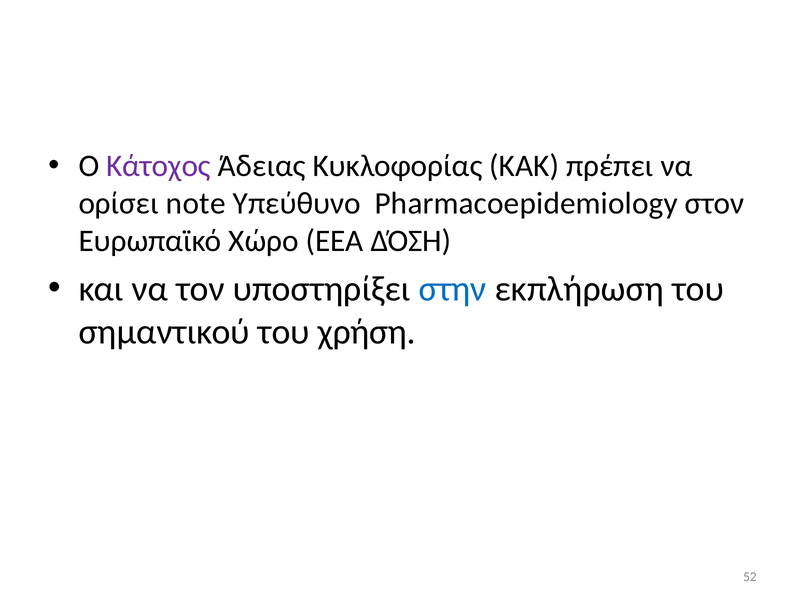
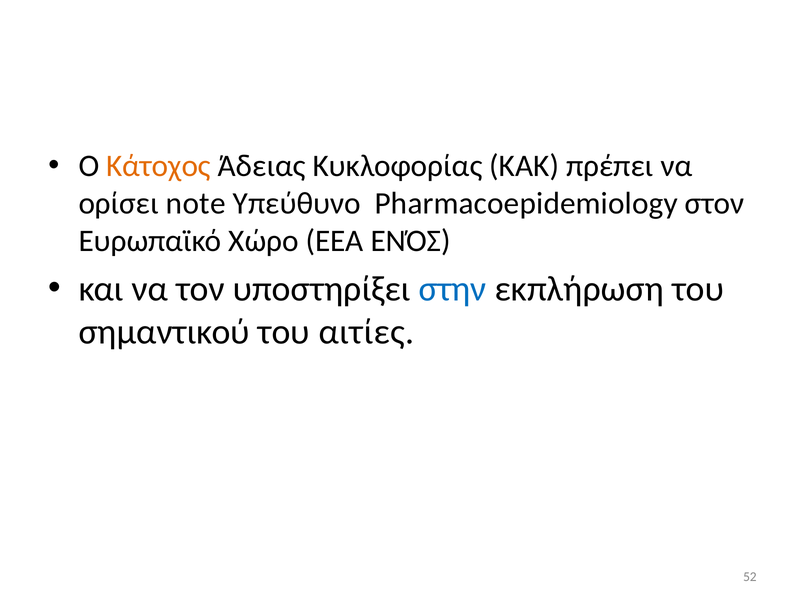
Κάτοχος colour: purple -> orange
ΔΌΣΗ: ΔΌΣΗ -> ΕΝΌΣ
χρήση: χρήση -> αιτίες
